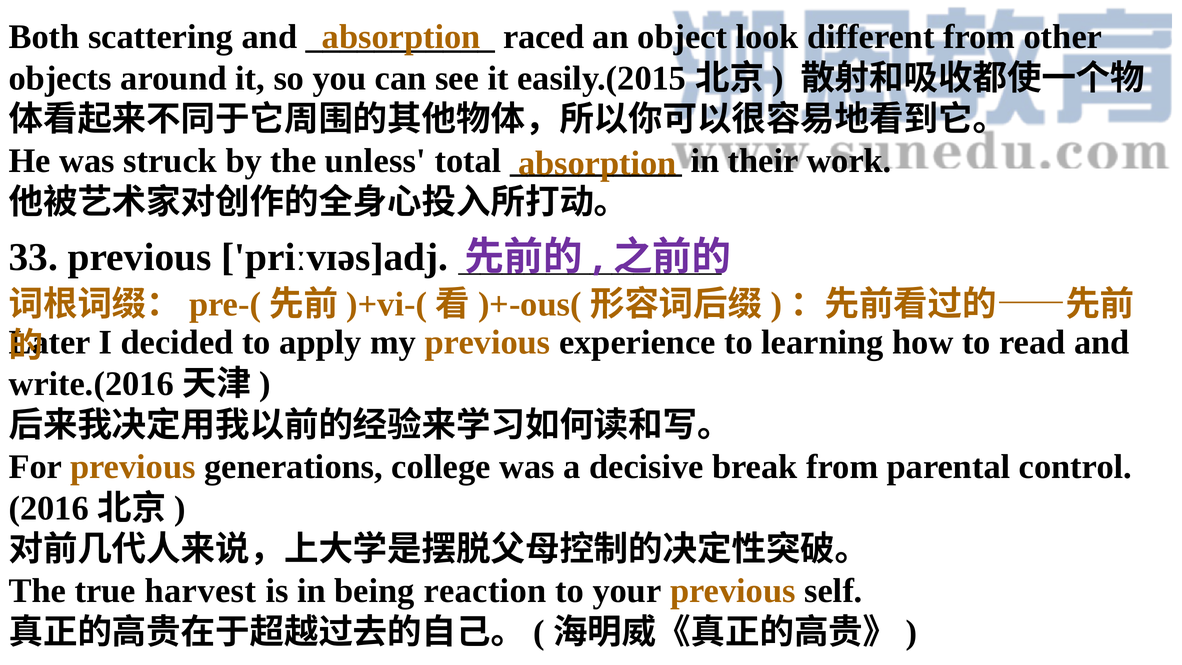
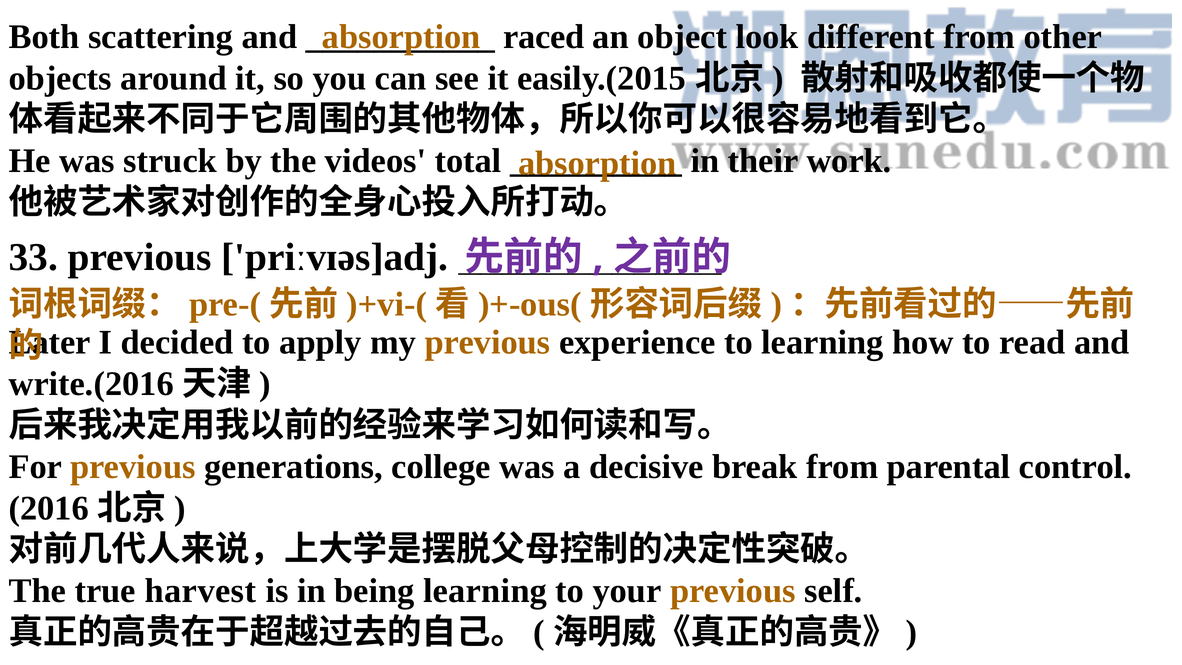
unless: unless -> videos
being reaction: reaction -> learning
